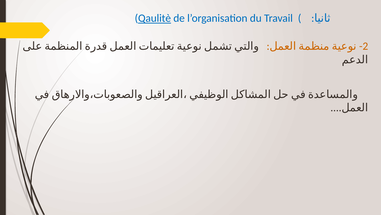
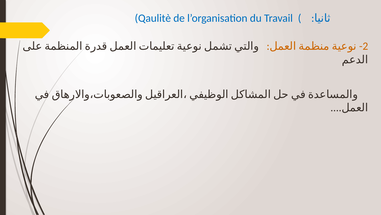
Qaulitè underline: present -> none
